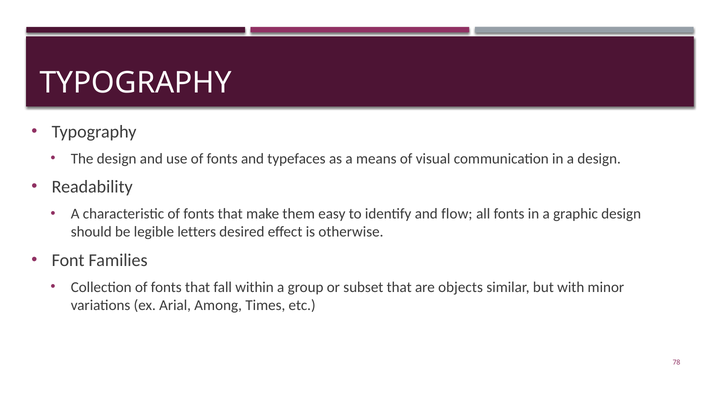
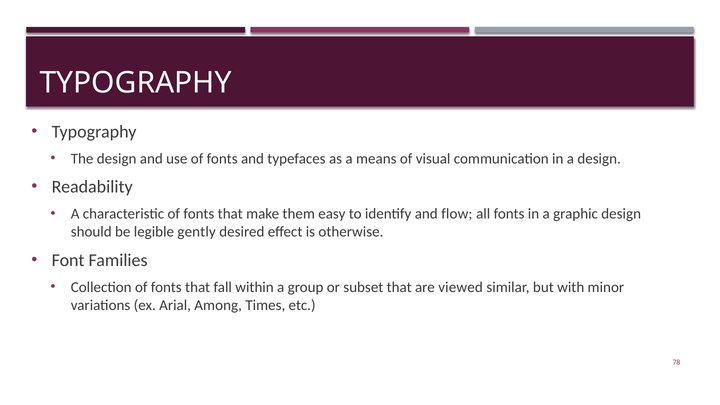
letters: letters -> gently
objects: objects -> viewed
